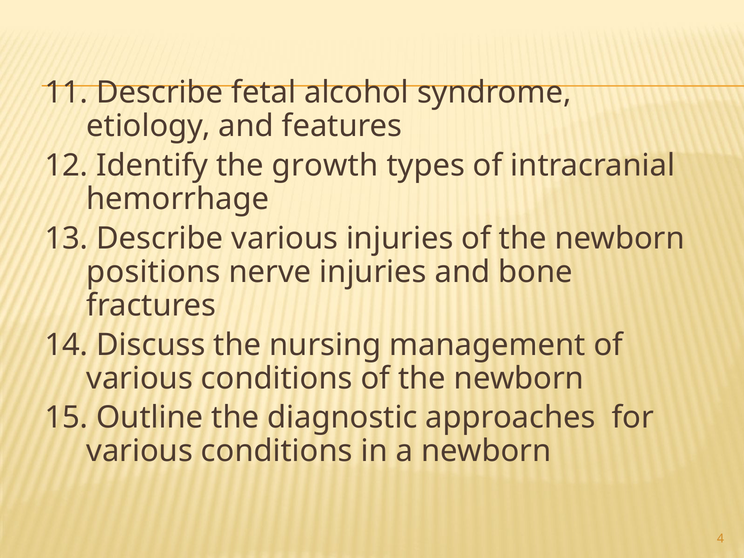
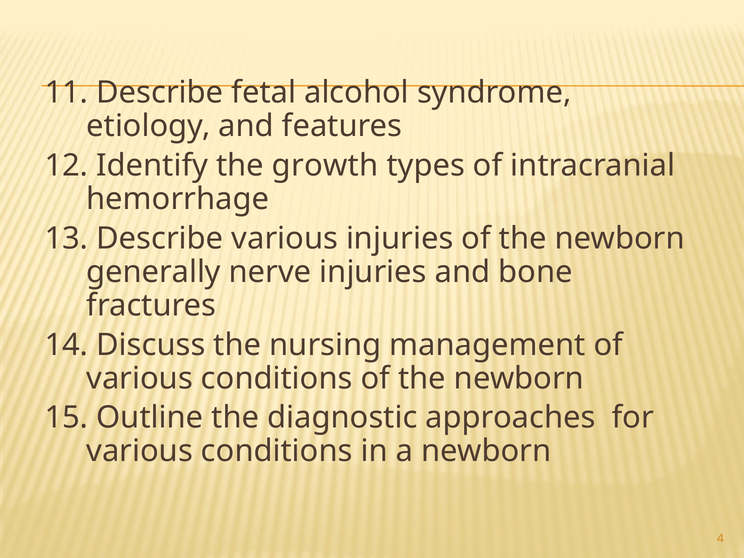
positions: positions -> generally
